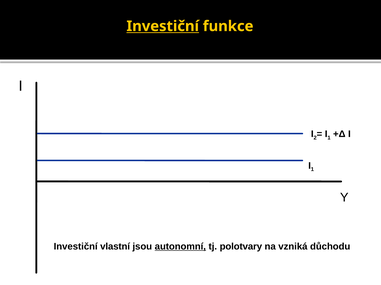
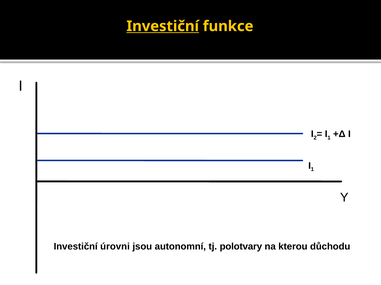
vlastní: vlastní -> úrovni
autonomní underline: present -> none
vzniká: vzniká -> kterou
